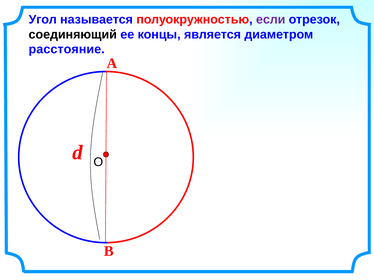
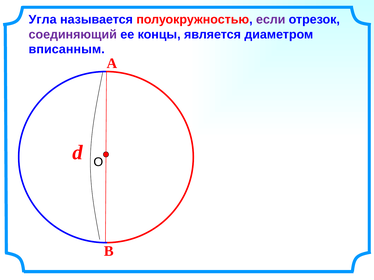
Угол: Угол -> Угла
соединяющий colour: black -> purple
расстояние: расстояние -> вписанным
